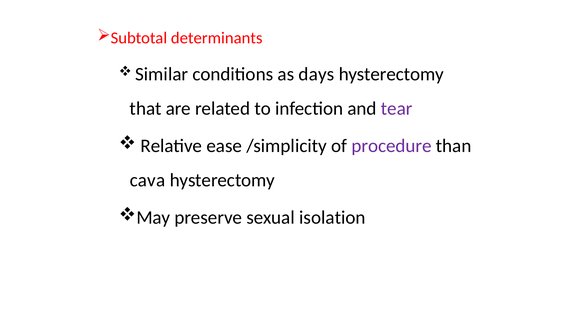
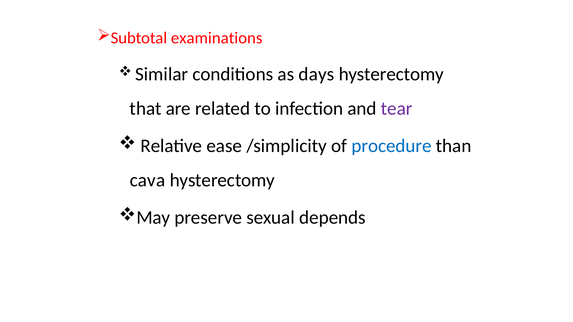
determinants: determinants -> examinations
procedure colour: purple -> blue
isolation: isolation -> depends
